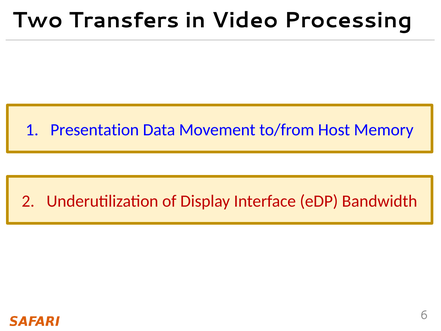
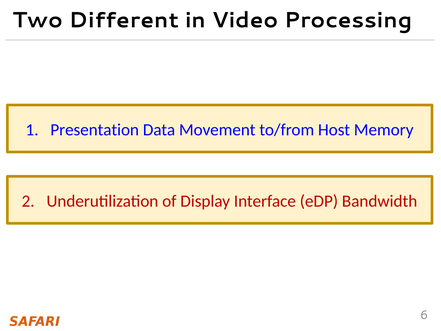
Transfers: Transfers -> Different
